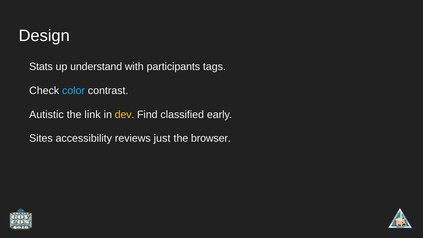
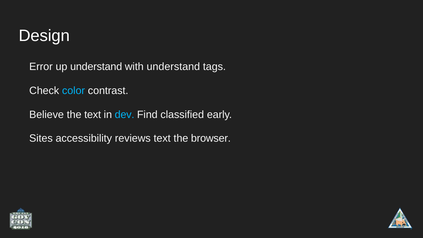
Stats: Stats -> Error
with participants: participants -> understand
Autistic: Autistic -> Believe
the link: link -> text
dev colour: yellow -> light blue
reviews just: just -> text
